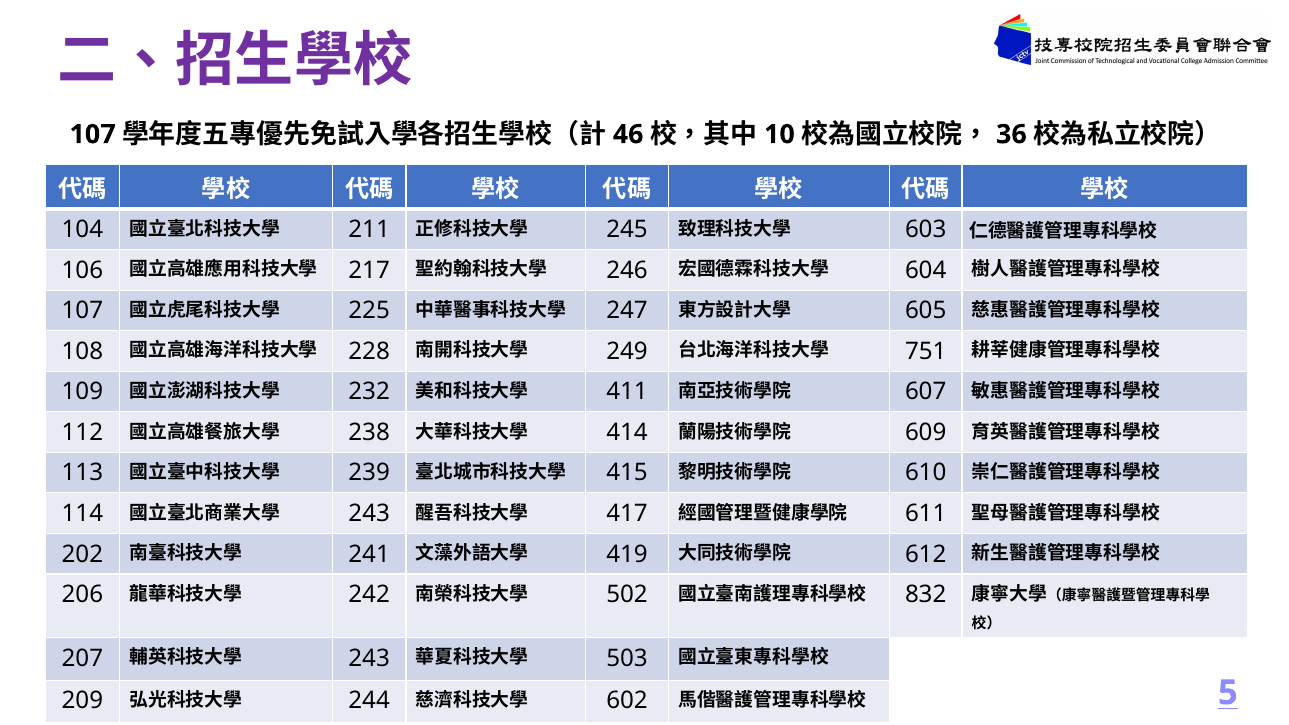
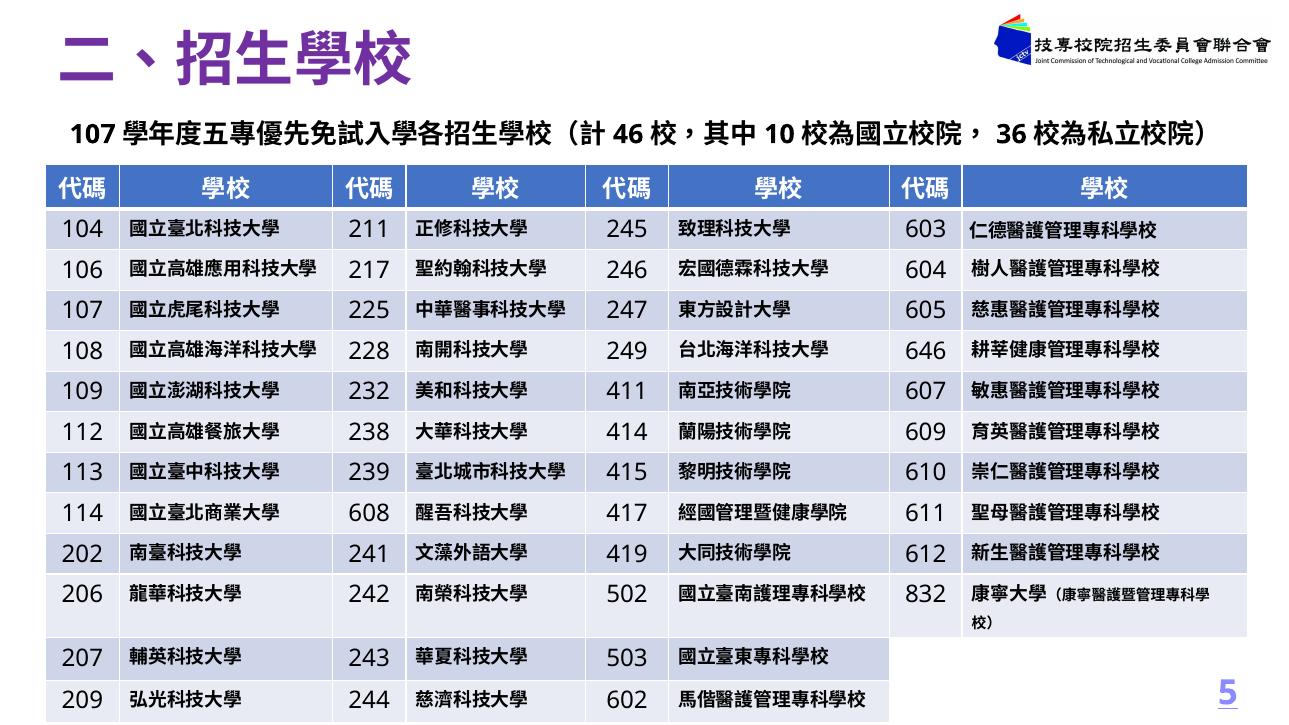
751: 751 -> 646
243 at (369, 514): 243 -> 608
